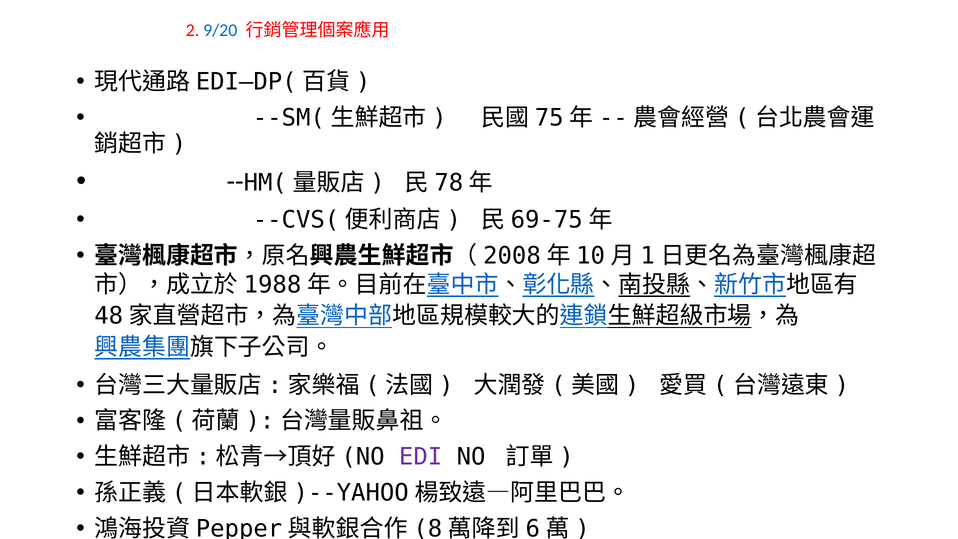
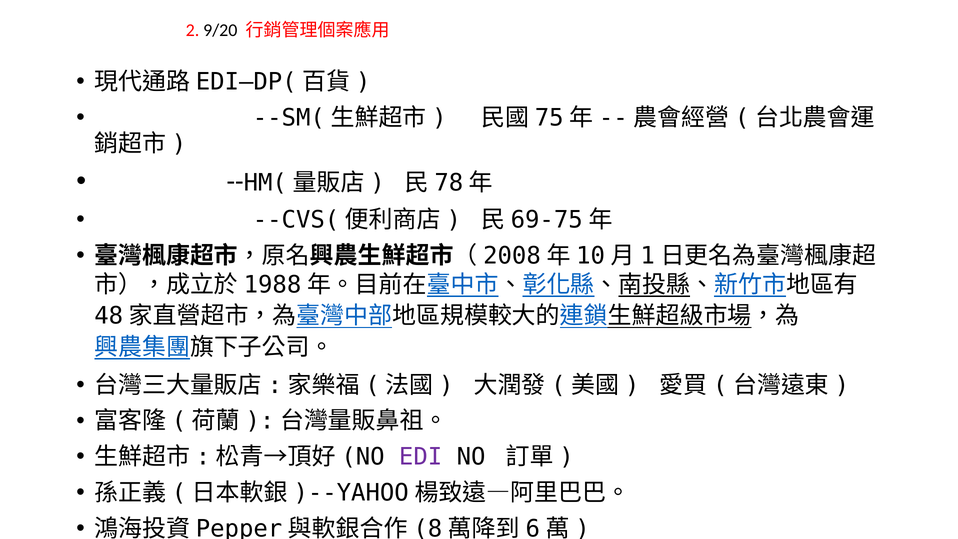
9/20 colour: blue -> black
